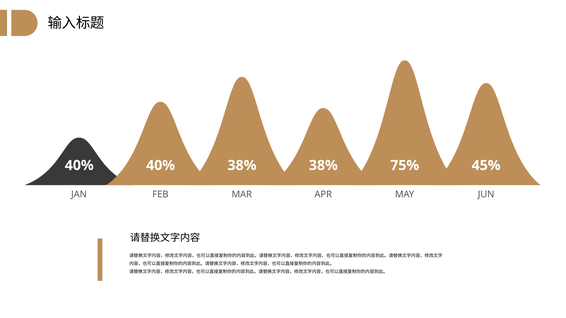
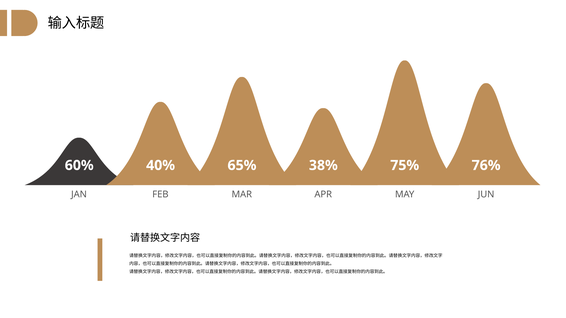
40% at (79, 166): 40% -> 60%
40% 38%: 38% -> 65%
45%: 45% -> 76%
